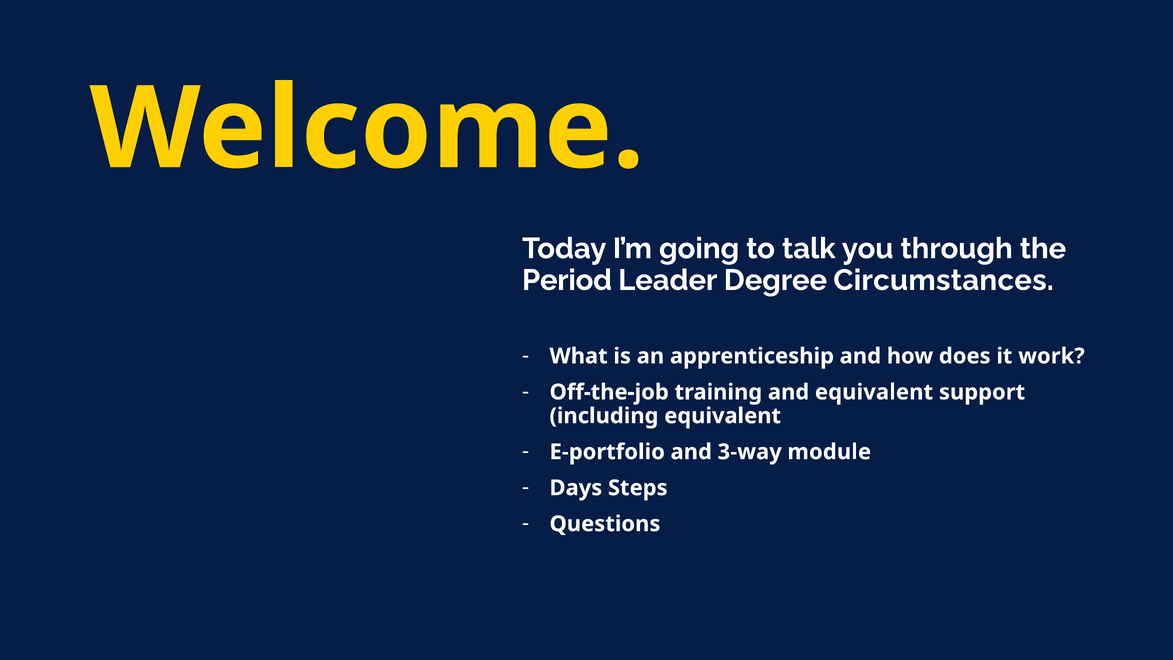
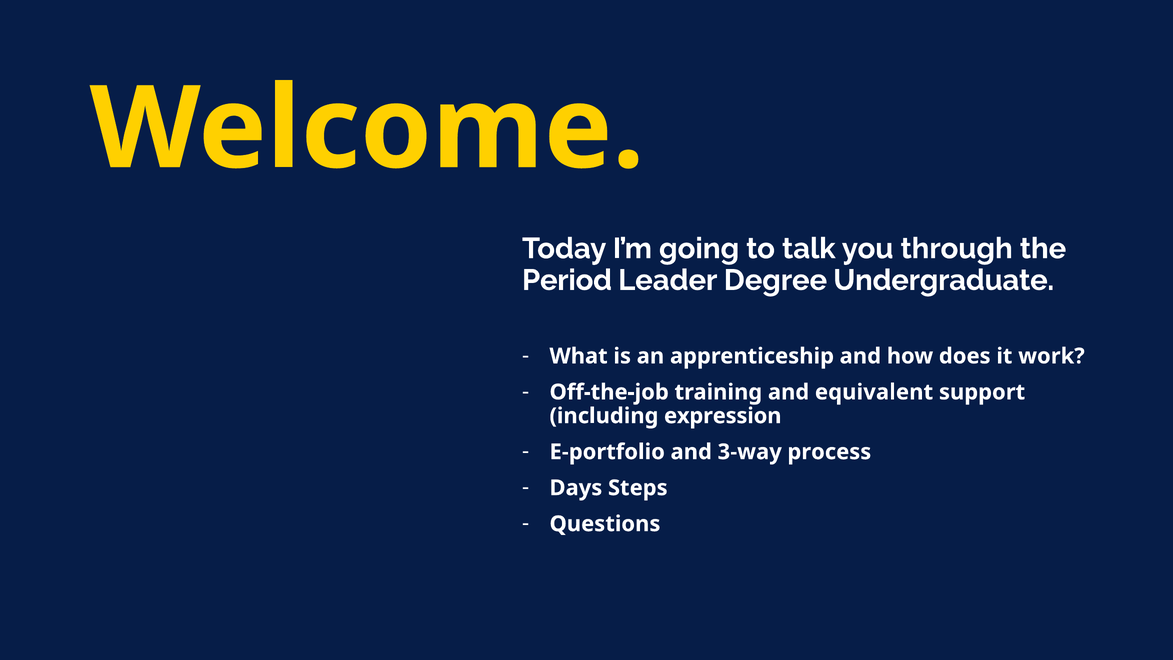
Circumstances: Circumstances -> Undergraduate
including equivalent: equivalent -> expression
module: module -> process
